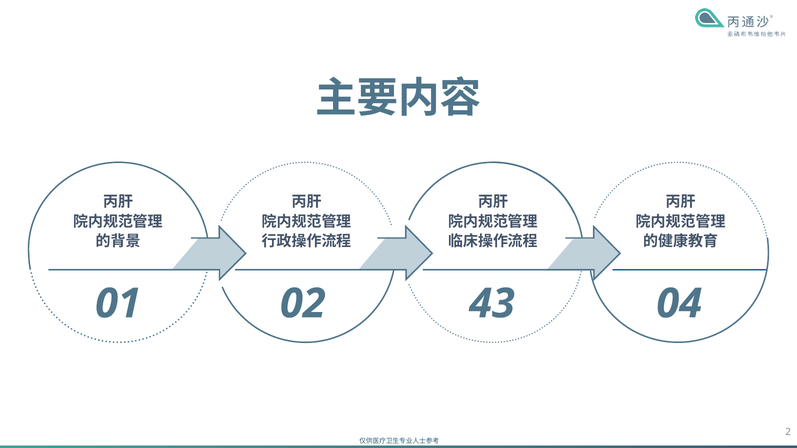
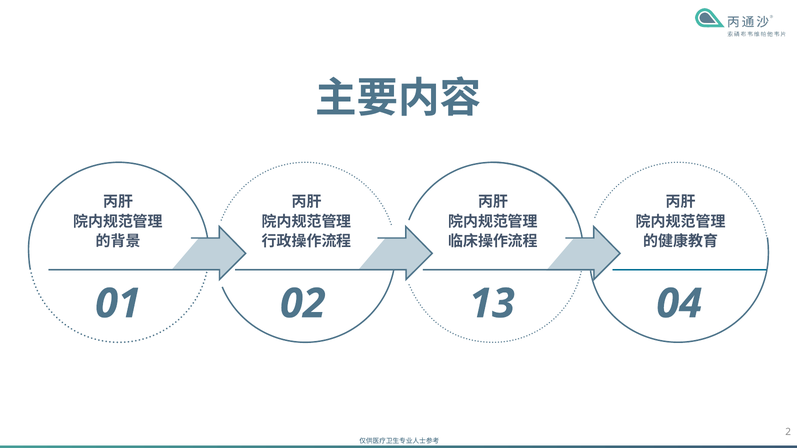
43: 43 -> 13
